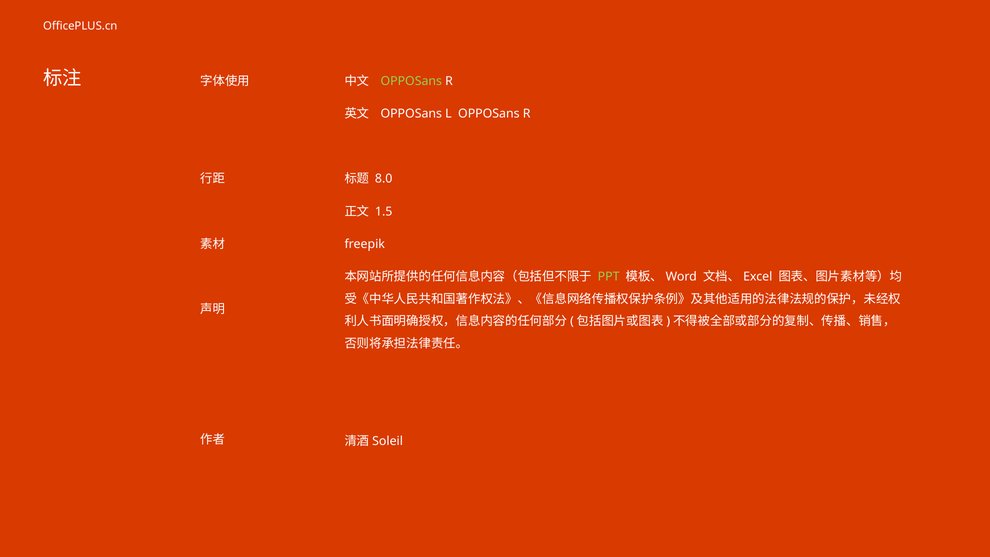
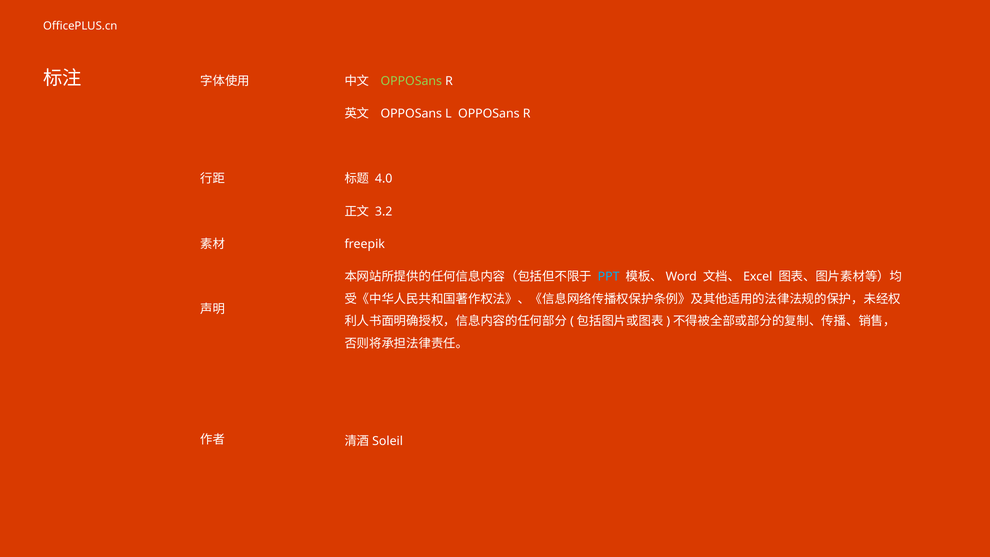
8.0: 8.0 -> 4.0
1.5: 1.5 -> 3.2
PPT colour: light green -> light blue
